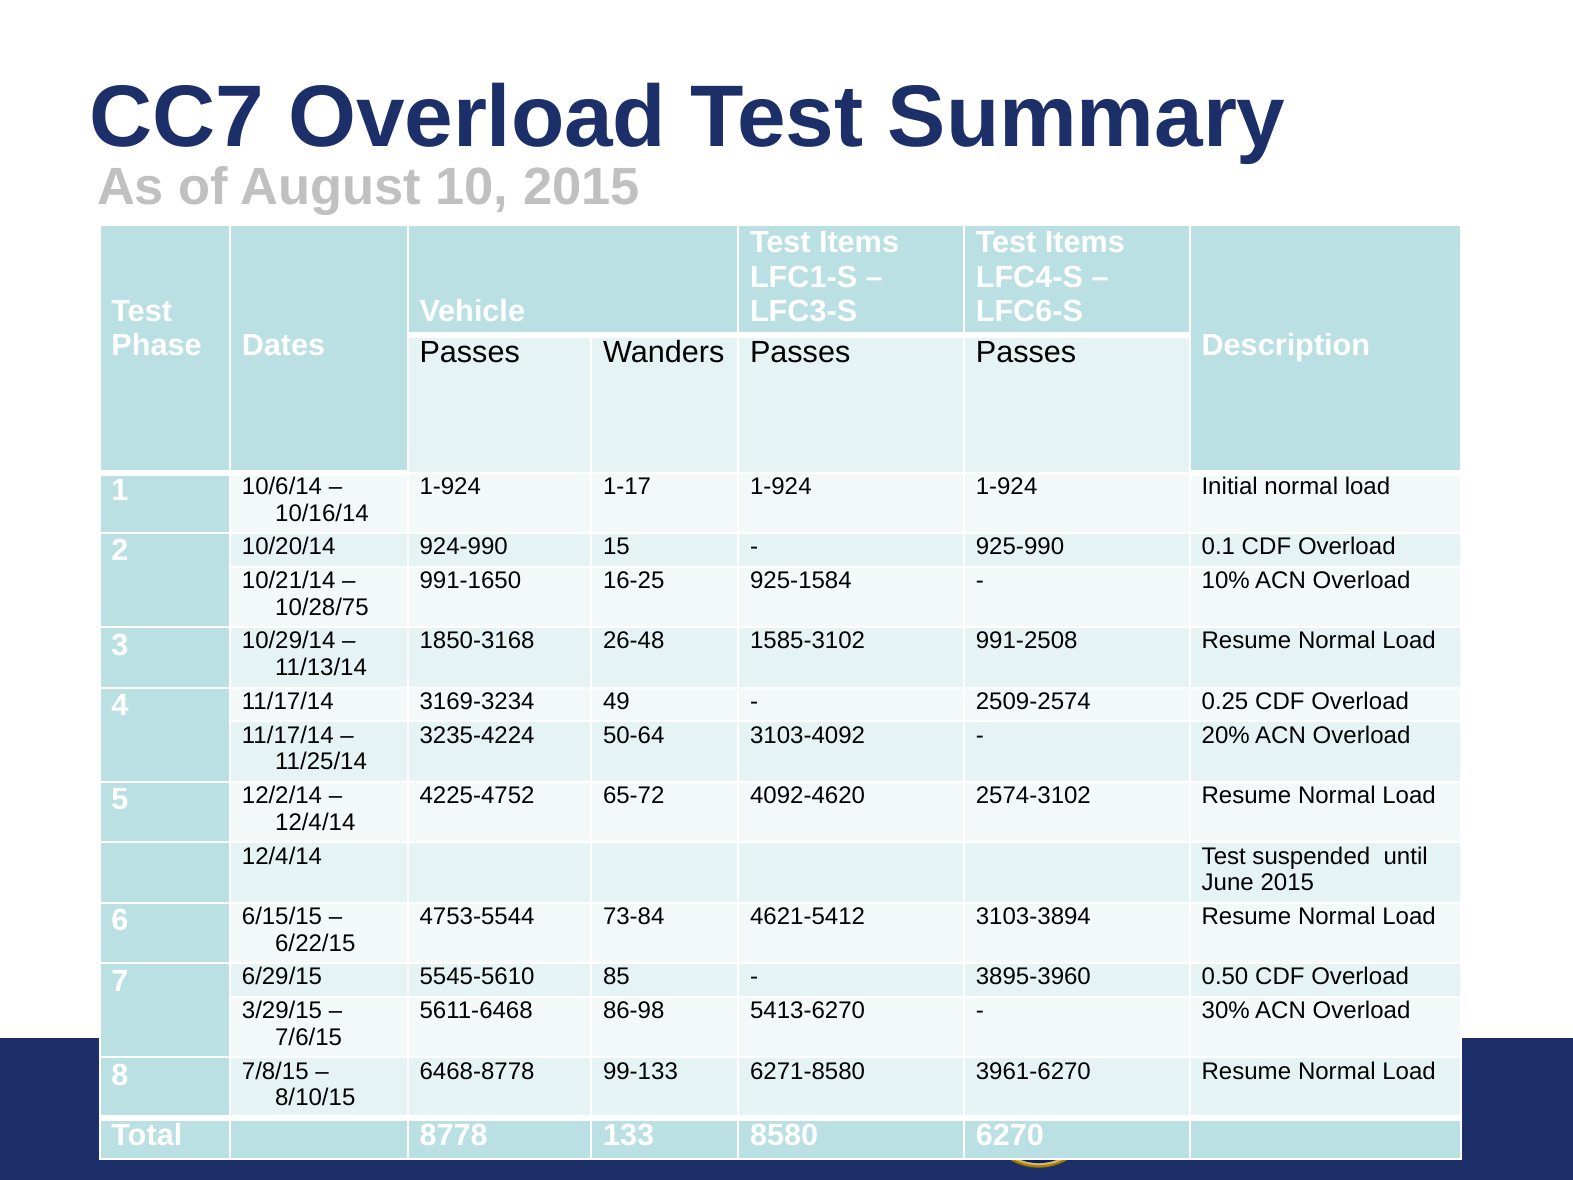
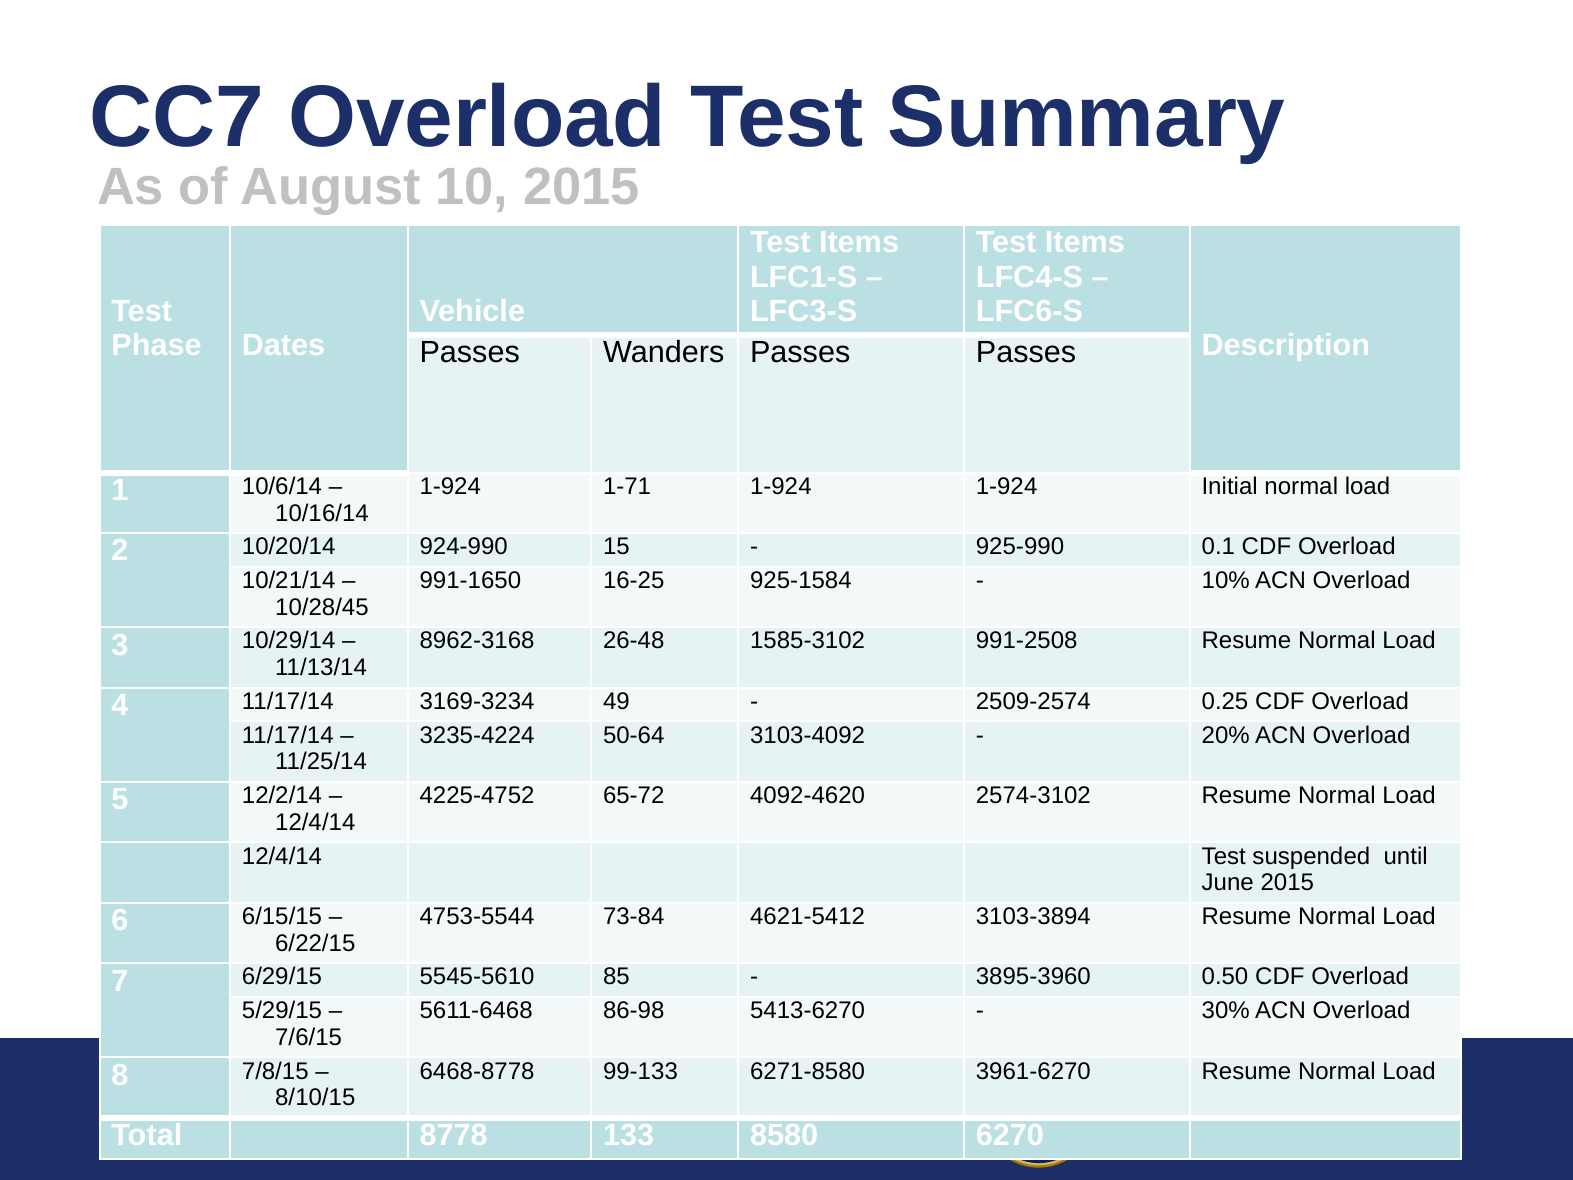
1-17: 1-17 -> 1-71
10/28/75: 10/28/75 -> 10/28/45
1850-3168: 1850-3168 -> 8962-3168
3/29/15: 3/29/15 -> 5/29/15
